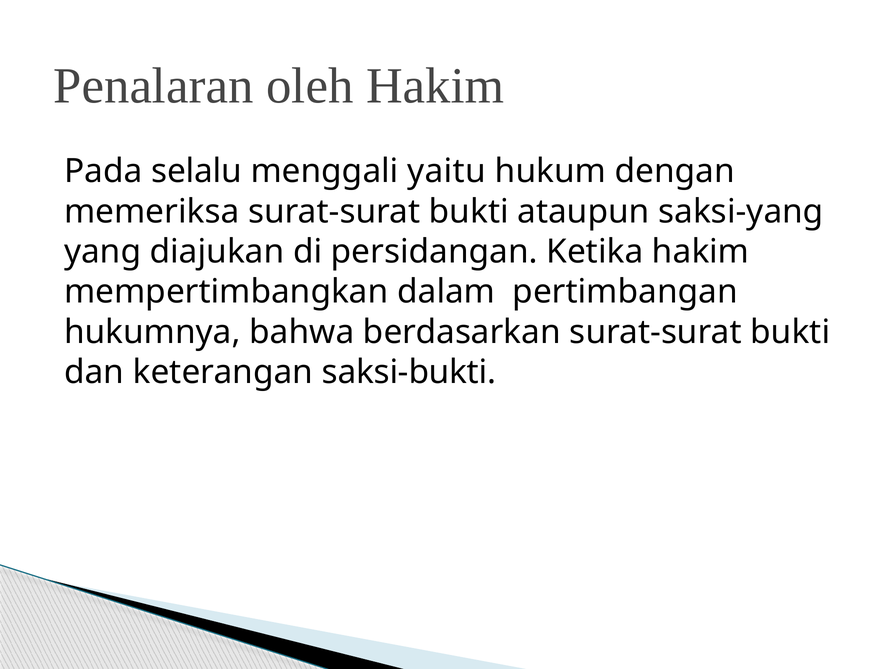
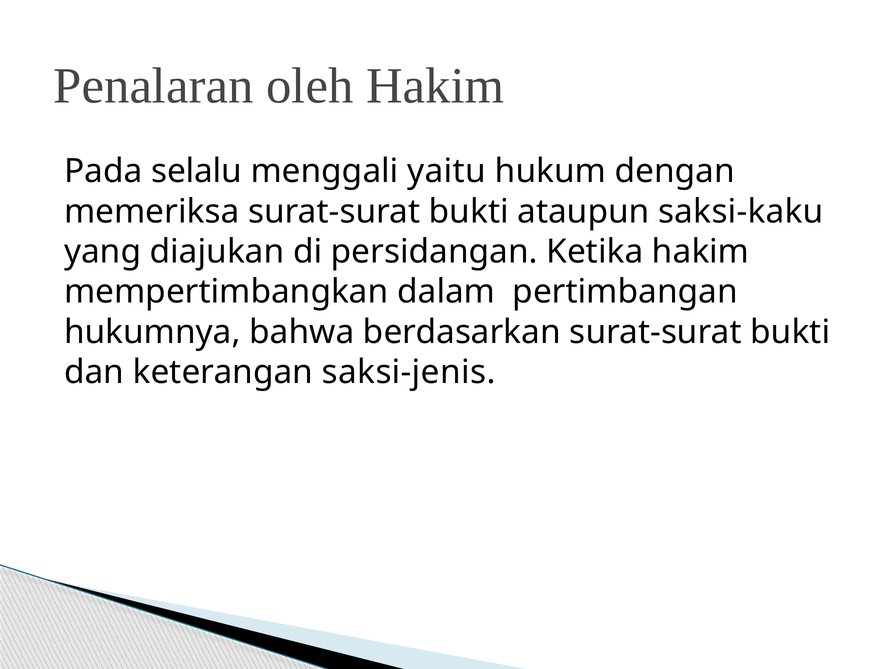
saksi-yang: saksi-yang -> saksi-kaku
saksi-bukti: saksi-bukti -> saksi-jenis
